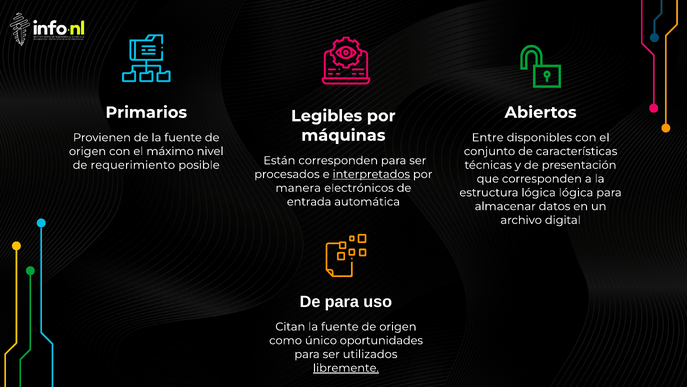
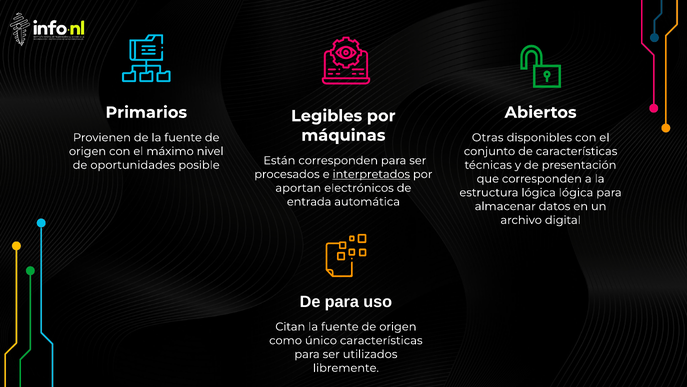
Entre: Entre -> Otras
requerimiento: requerimiento -> oportunidades
manera: manera -> aportan
único oportunidades: oportunidades -> características
libremente underline: present -> none
